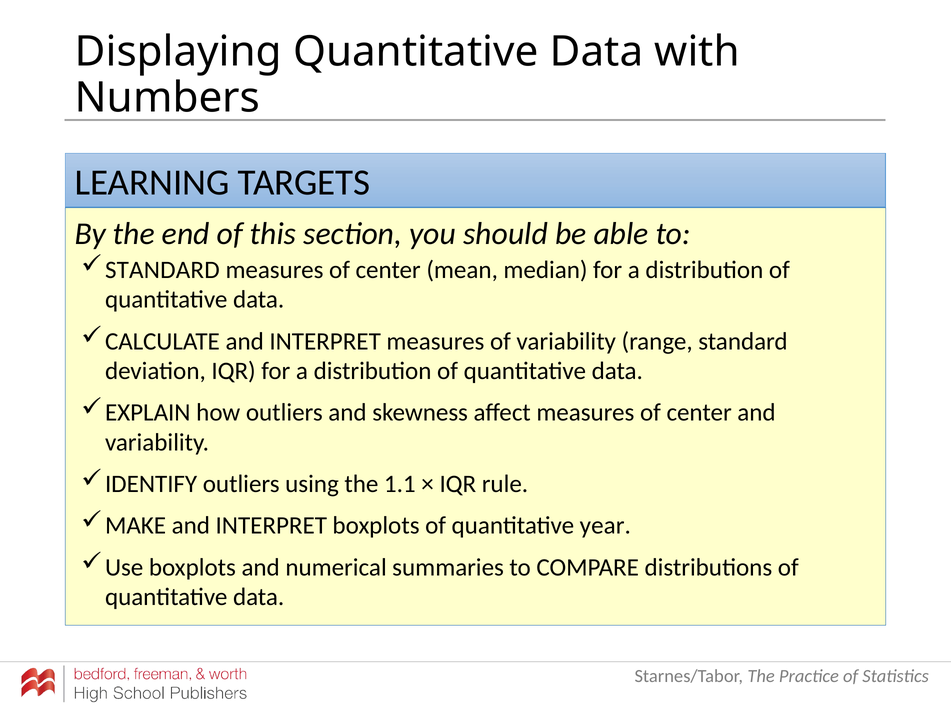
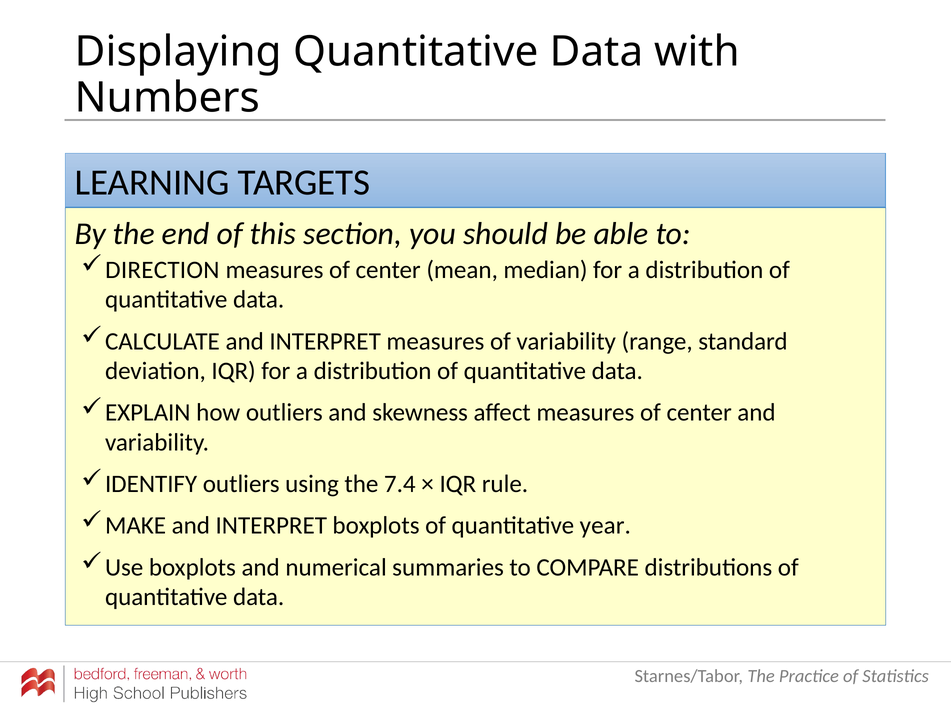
STANDARD at (162, 270): STANDARD -> DIRECTION
1.1: 1.1 -> 7.4
